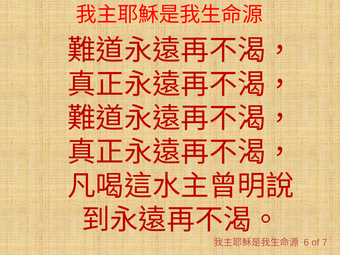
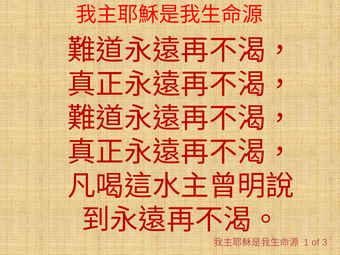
6: 6 -> 1
7: 7 -> 3
